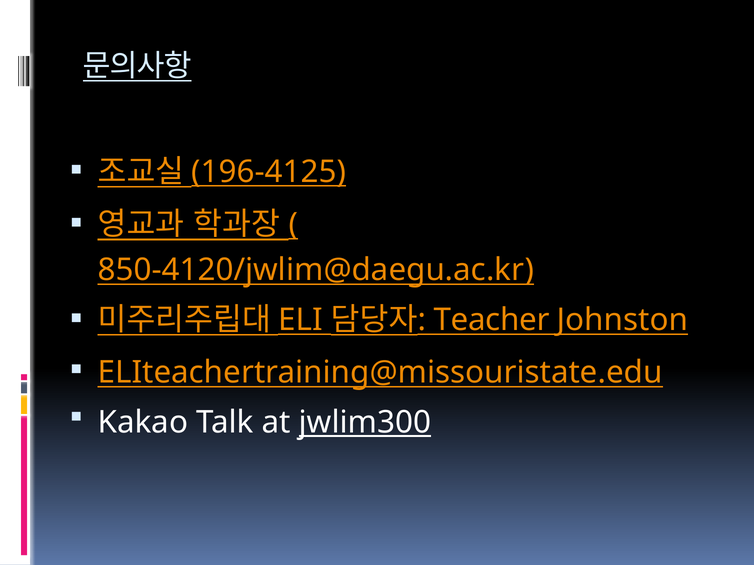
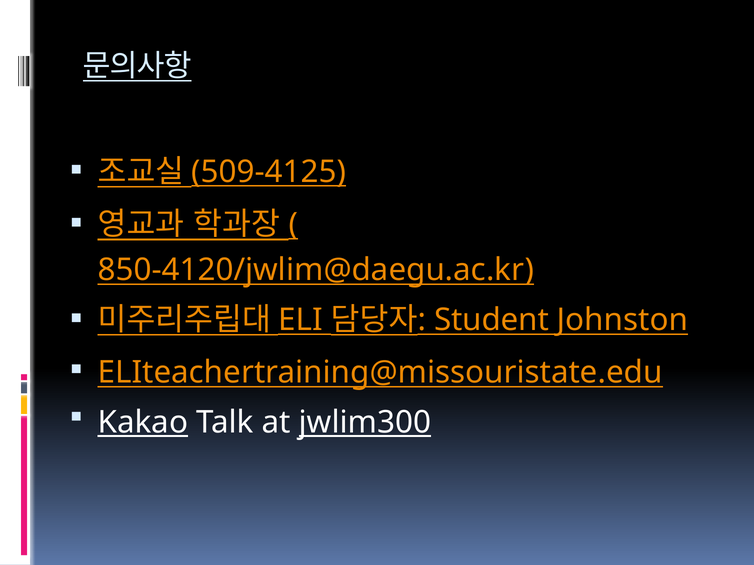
196-4125: 196-4125 -> 509-4125
Teacher: Teacher -> Student
Kakao underline: none -> present
